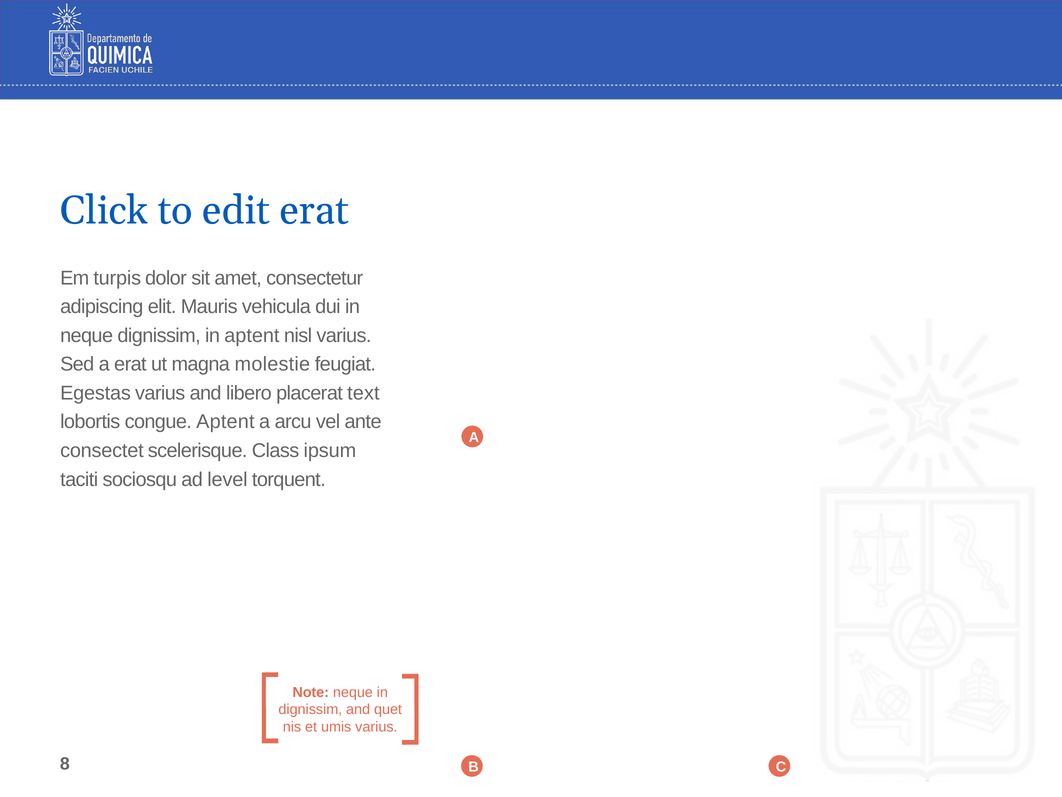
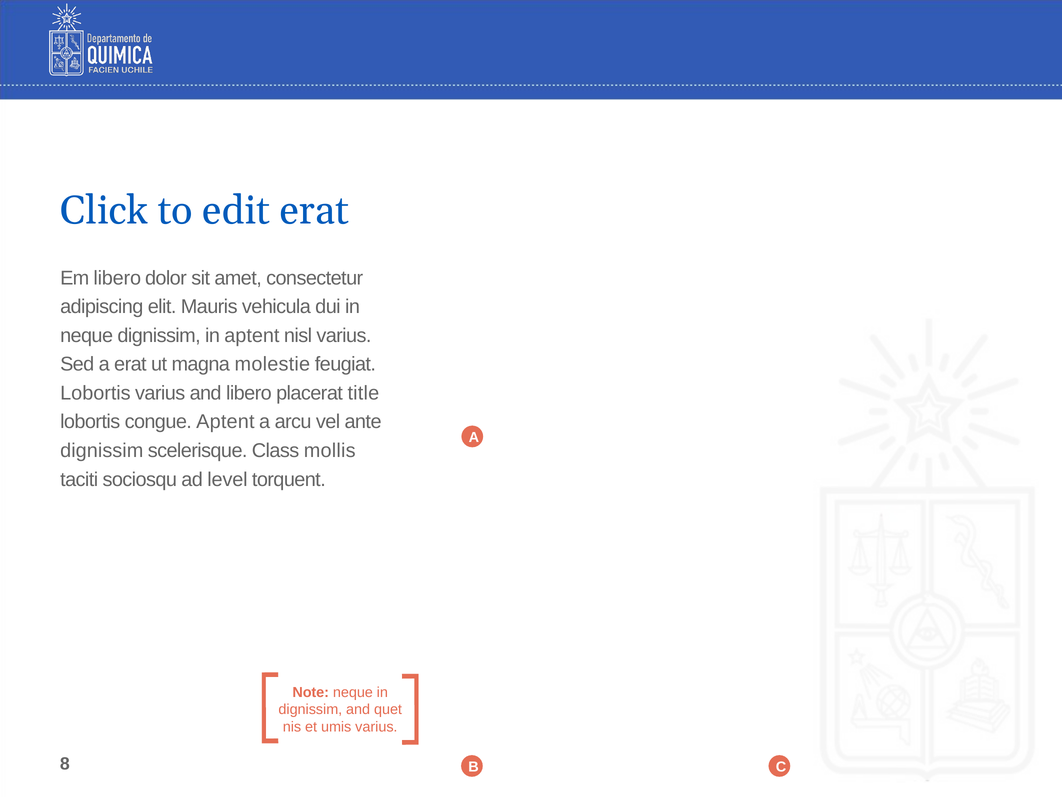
Em turpis: turpis -> libero
Egestas at (96, 393): Egestas -> Lobortis
text: text -> title
consectet at (102, 450): consectet -> dignissim
ipsum: ipsum -> mollis
